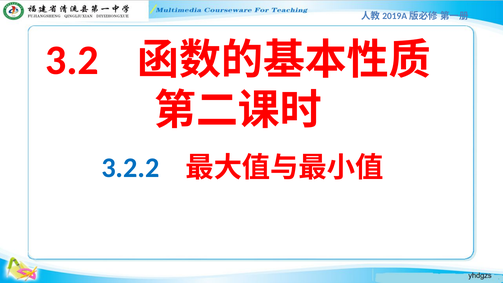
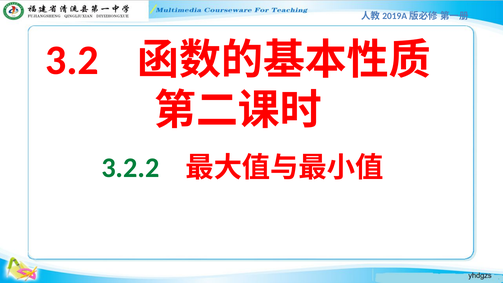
3.2.2 colour: blue -> green
